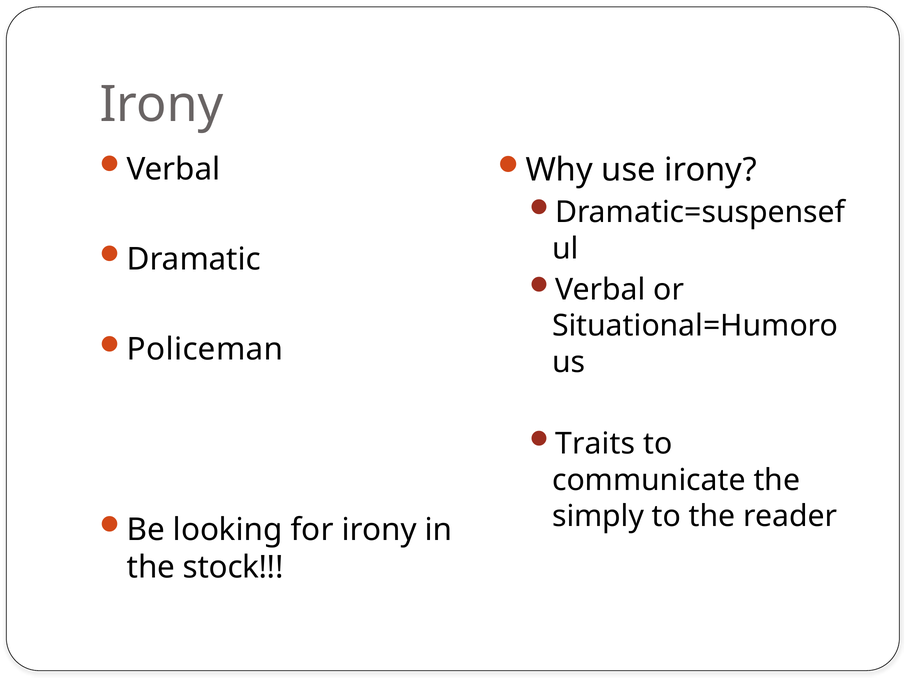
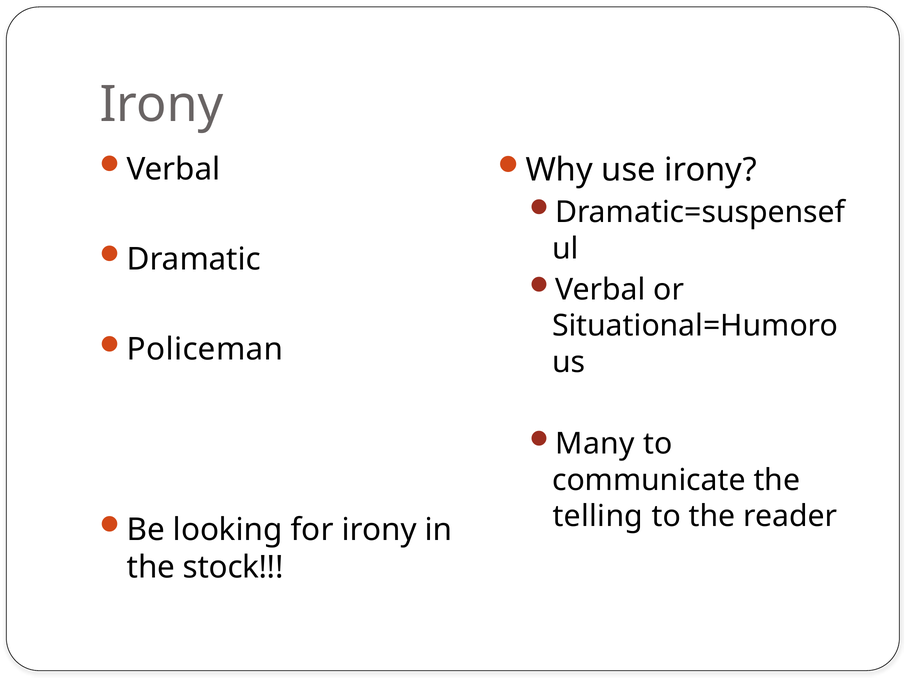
Traits: Traits -> Many
simply: simply -> telling
